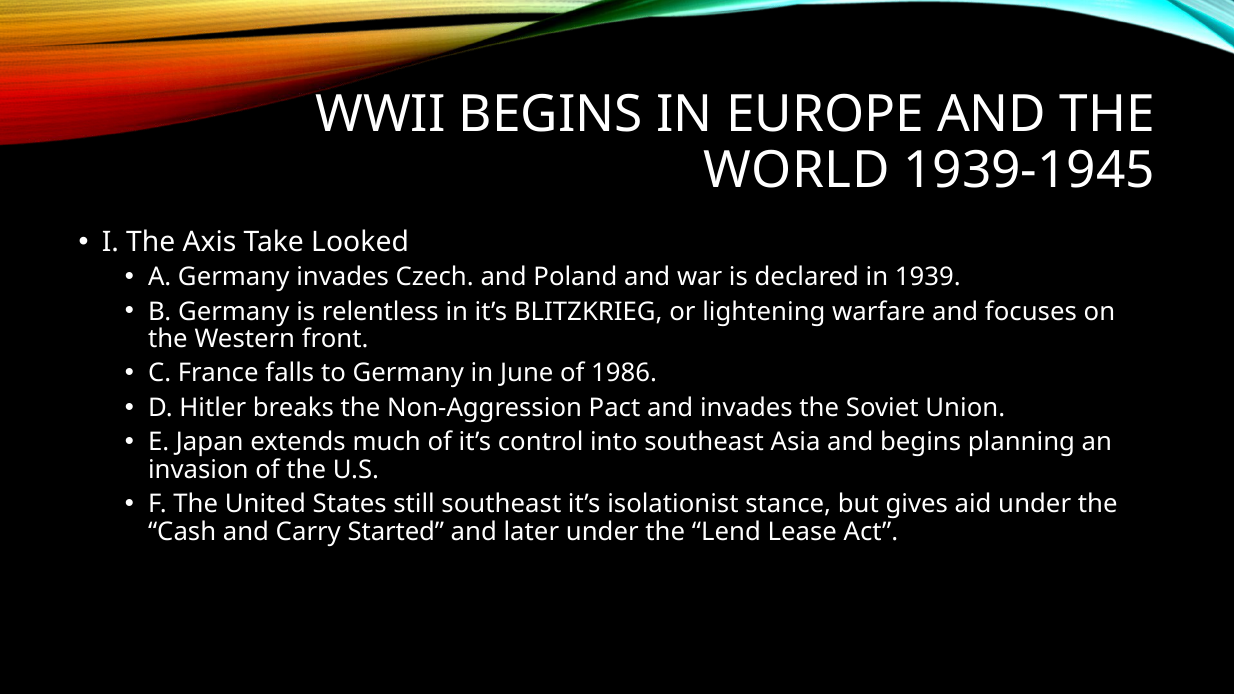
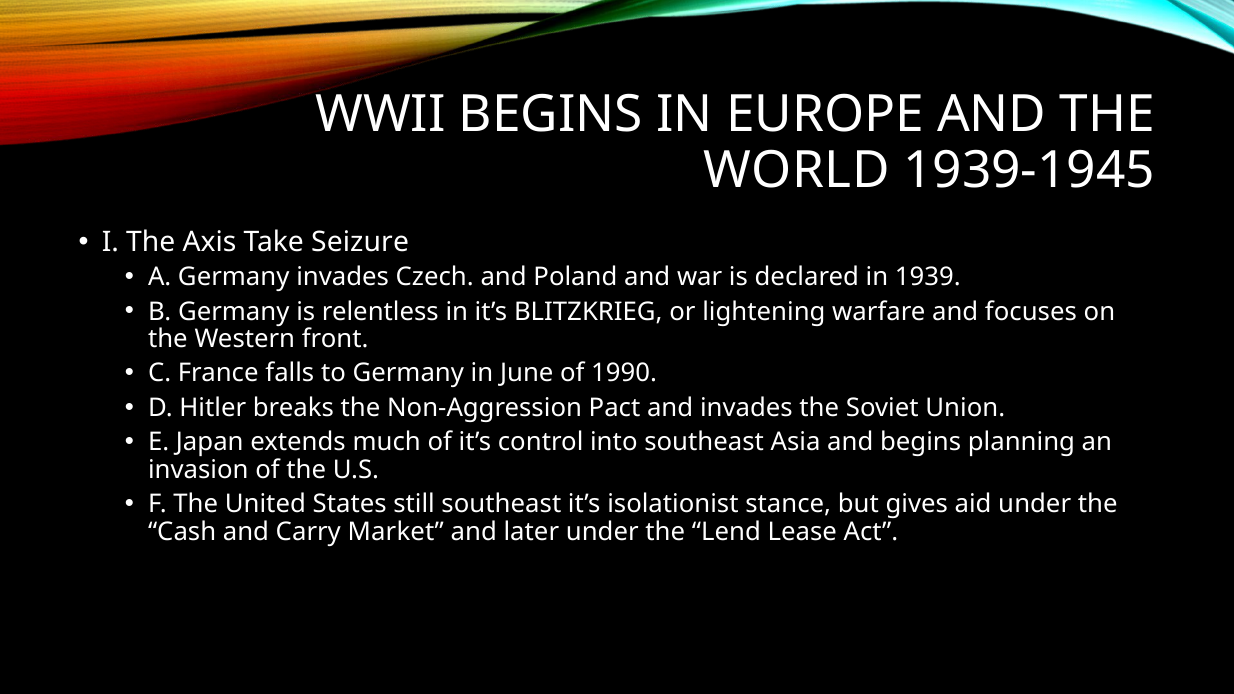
Looked: Looked -> Seizure
1986: 1986 -> 1990
Started: Started -> Market
